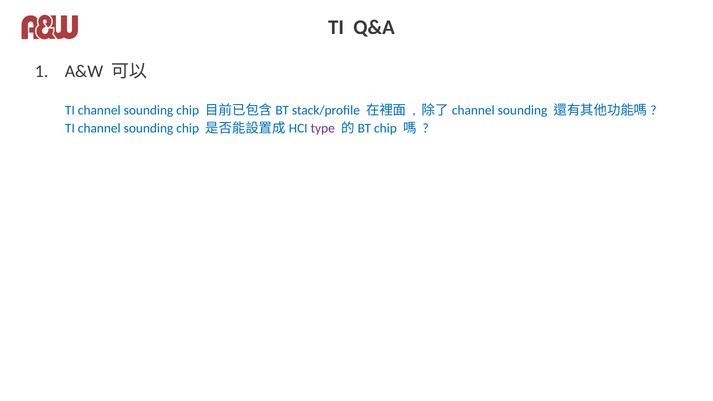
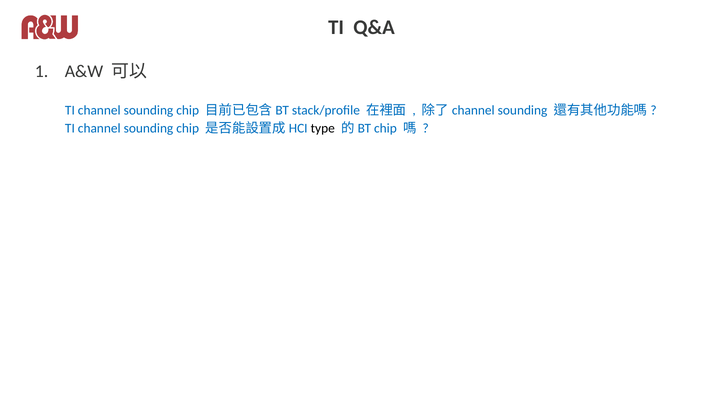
type colour: purple -> black
